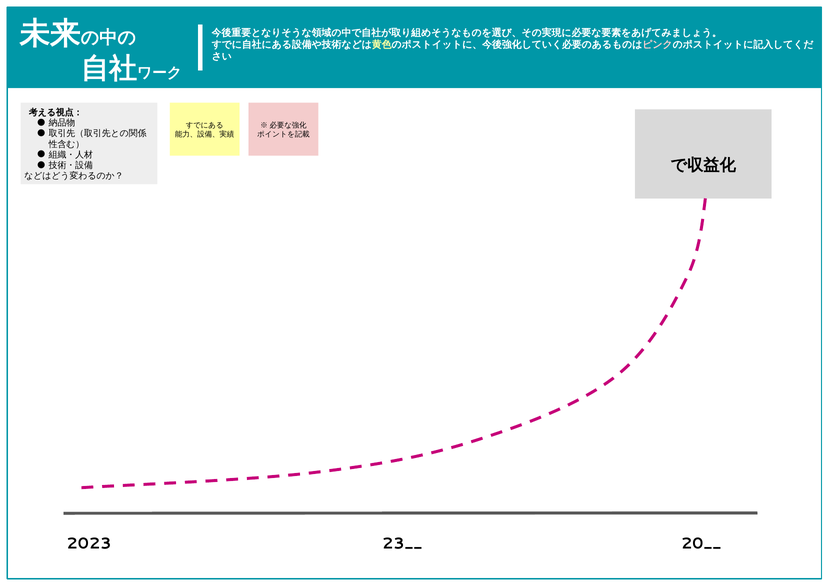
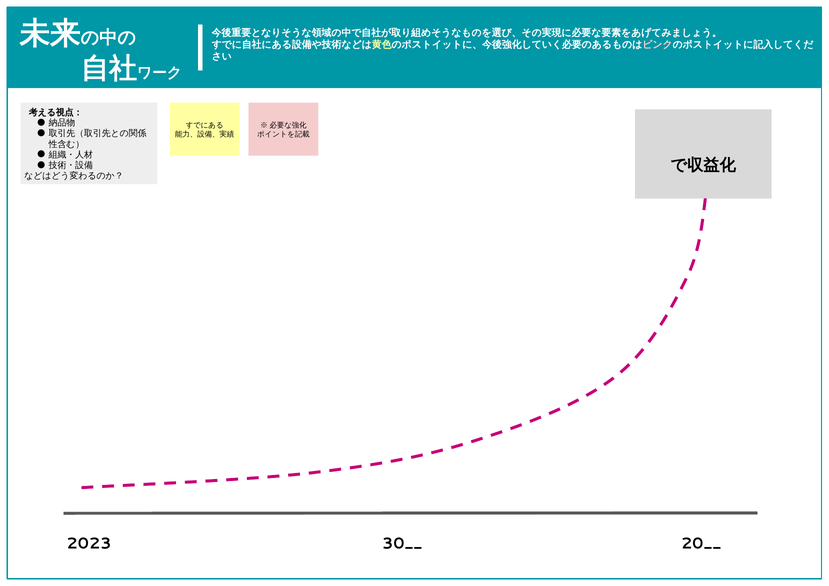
23__: 23__ -> 30__
